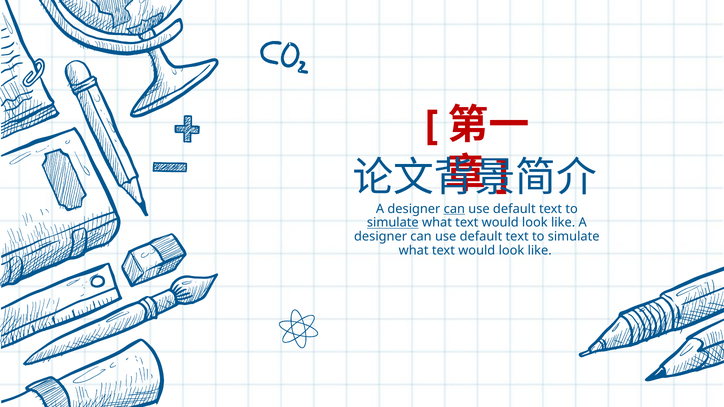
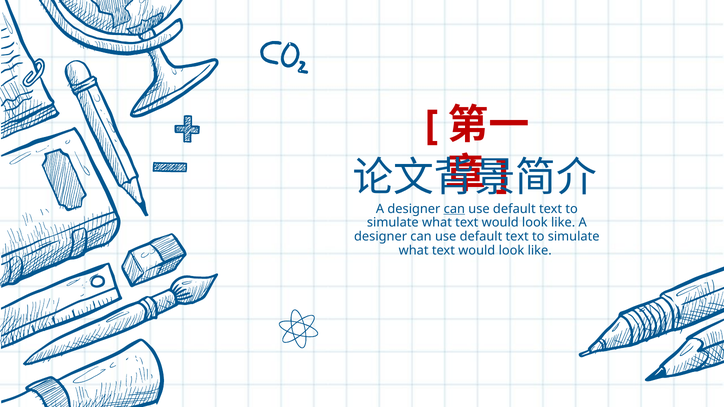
simulate at (393, 223) underline: present -> none
